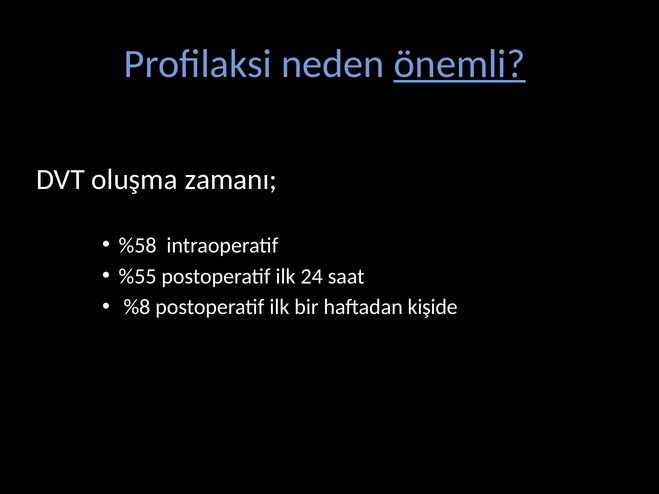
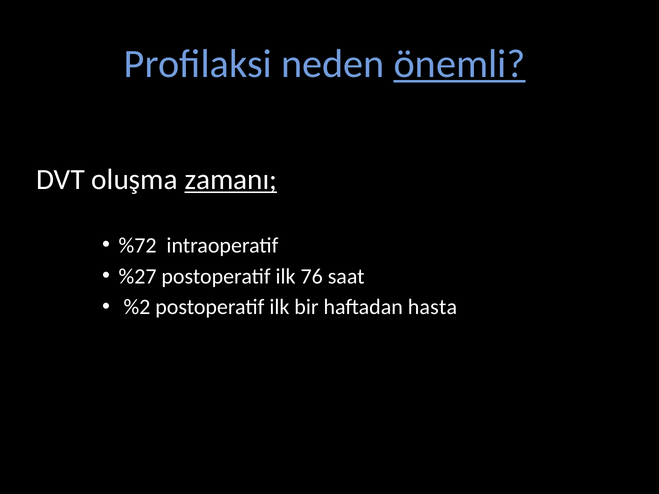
zamanı underline: none -> present
%58: %58 -> %72
%55: %55 -> %27
24: 24 -> 76
%8: %8 -> %2
kişide: kişide -> hasta
